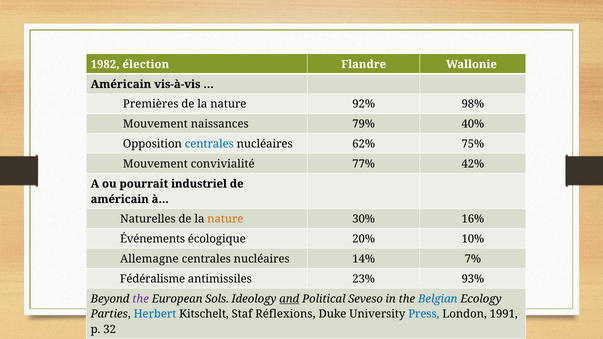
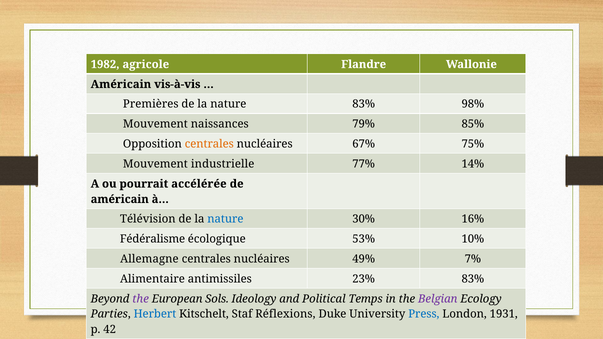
élection: élection -> agricole
nature 92%: 92% -> 83%
40%: 40% -> 85%
centrales at (209, 144) colour: blue -> orange
62%: 62% -> 67%
convivialité: convivialité -> industrielle
42%: 42% -> 14%
industriel: industriel -> accélérée
Naturelles: Naturelles -> Télévision
nature at (225, 219) colour: orange -> blue
Événements: Événements -> Fédéralisme
20%: 20% -> 53%
14%: 14% -> 49%
Fédéralisme: Fédéralisme -> Alimentaire
23% 93%: 93% -> 83%
and underline: present -> none
Seveso: Seveso -> Temps
Belgian colour: blue -> purple
1991: 1991 -> 1931
32: 32 -> 42
